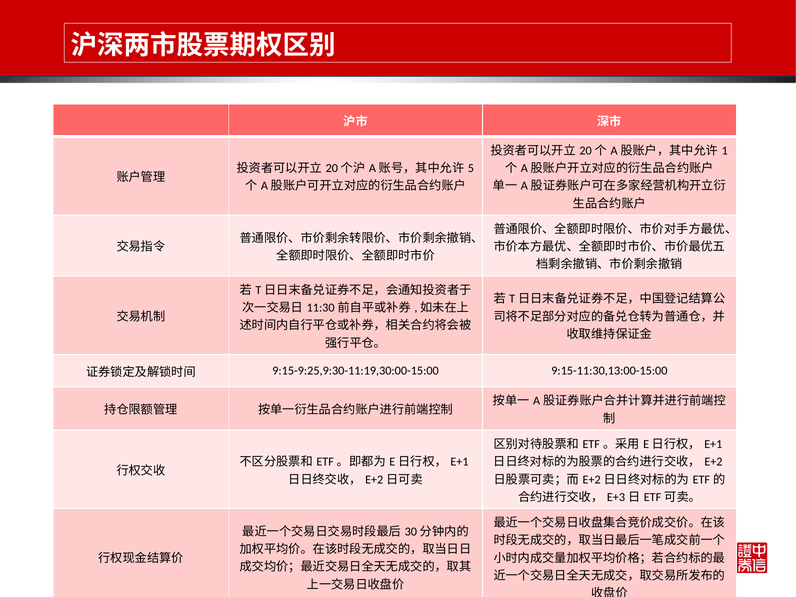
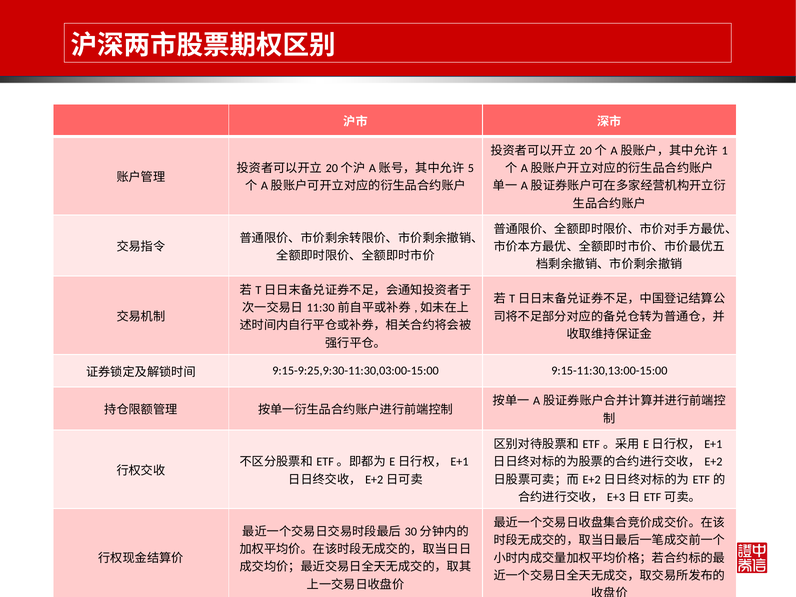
9:15-9:25,9:30-11:19,30:00-15:00: 9:15-9:25,9:30-11:19,30:00-15:00 -> 9:15-9:25,9:30-11:30,03:00-15:00
